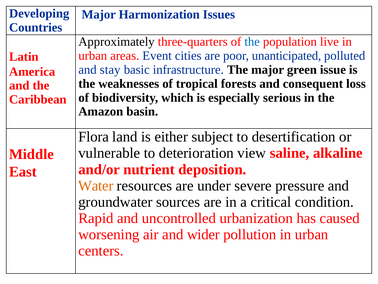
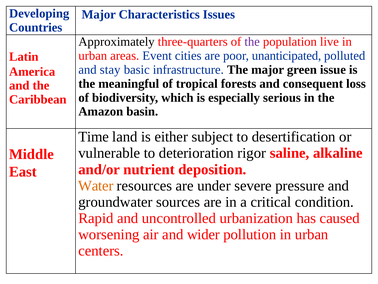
Harmonization: Harmonization -> Characteristics
the at (252, 42) colour: blue -> purple
weaknesses: weaknesses -> meaningful
Flora: Flora -> Time
view: view -> rigor
